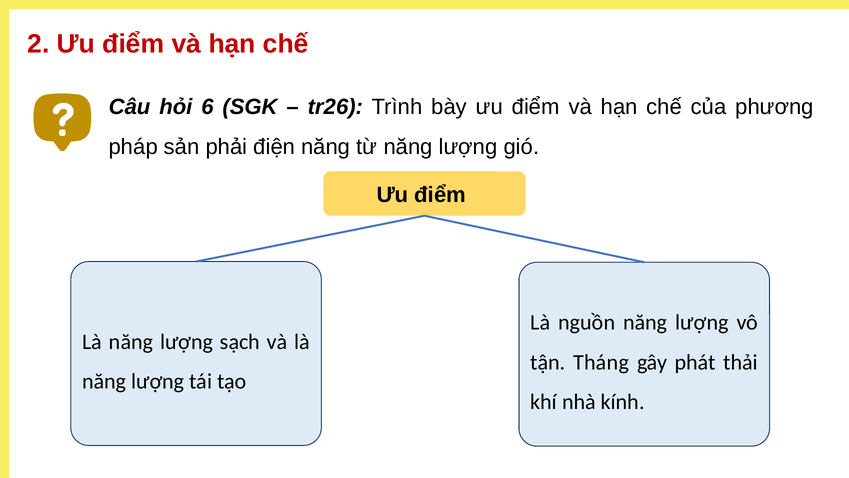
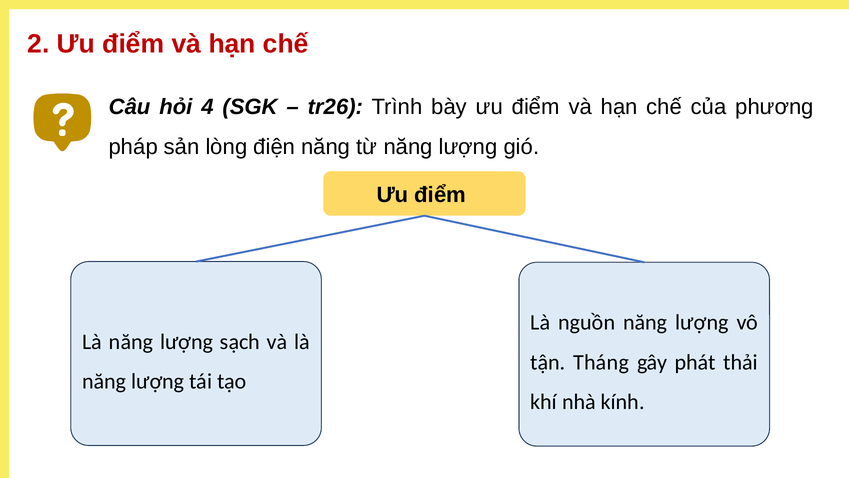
6: 6 -> 4
phải: phải -> lòng
